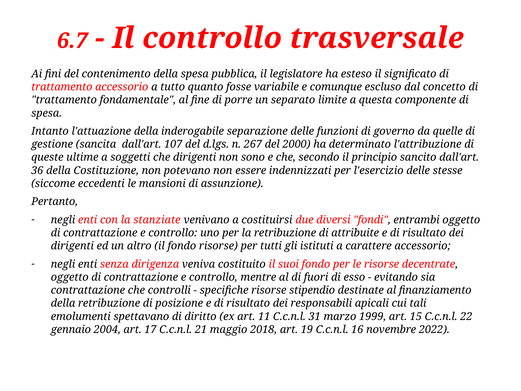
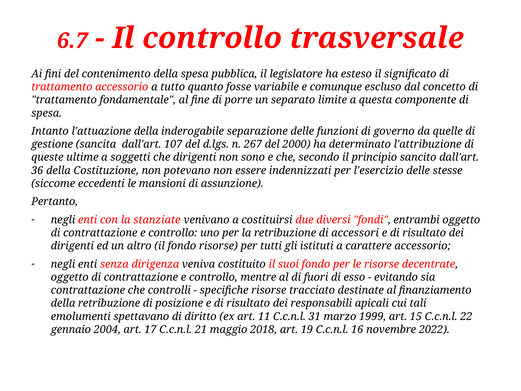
attribuite: attribuite -> accessori
stipendio: stipendio -> tracciato
